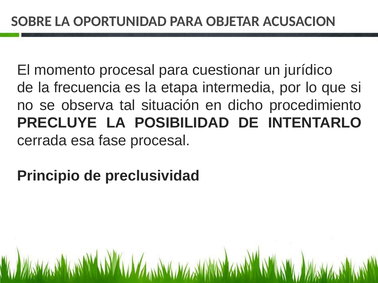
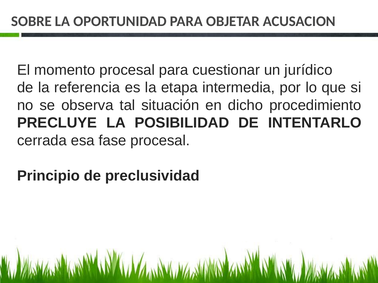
frecuencia: frecuencia -> referencia
